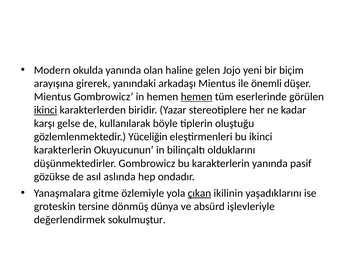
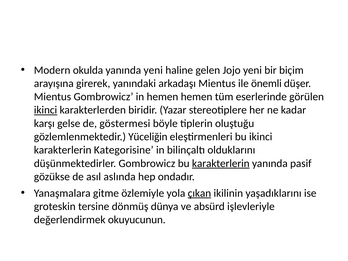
yanında olan: olan -> yeni
hemen at (197, 97) underline: present -> none
kullanılarak: kullanılarak -> göstermesi
Okuyucunun: Okuyucunun -> Kategorisine
karakterlerin at (221, 163) underline: none -> present
sokulmuştur: sokulmuştur -> okuyucunun
